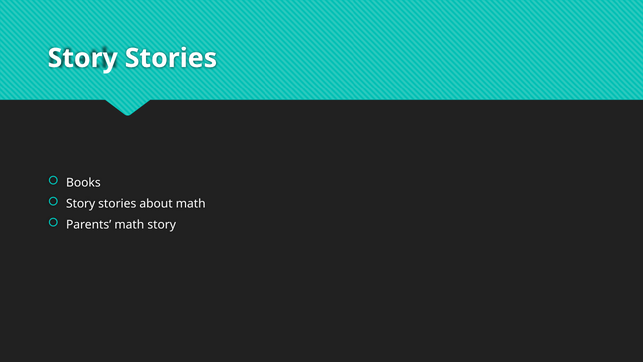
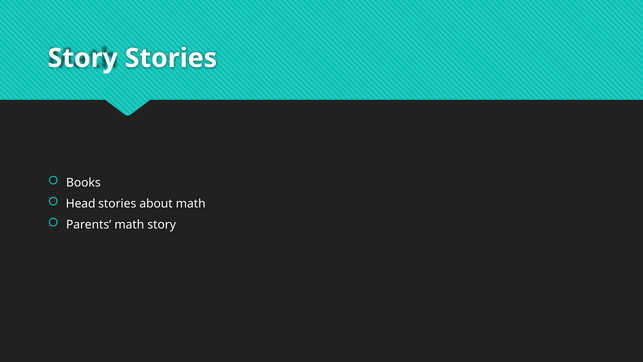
Story at (81, 203): Story -> Head
